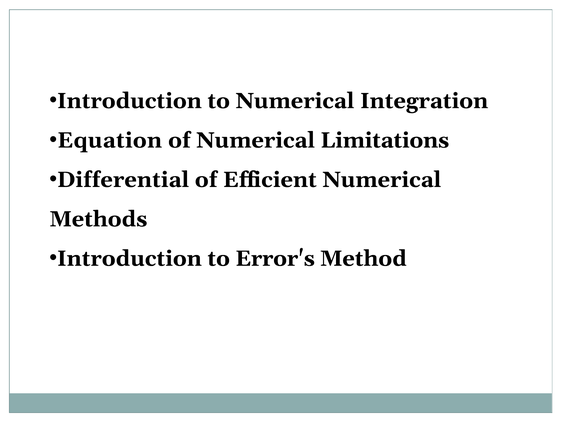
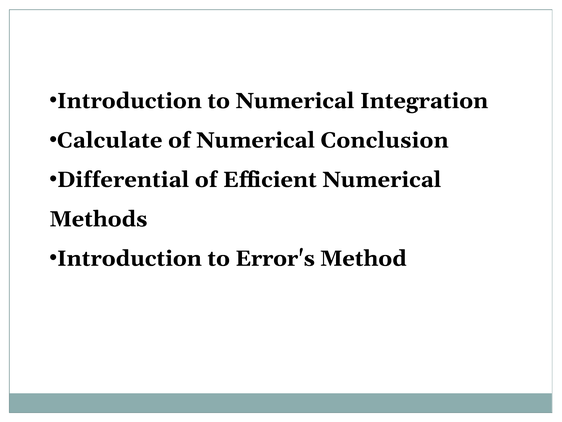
Equation: Equation -> Calculate
Limitations: Limitations -> Conclusion
